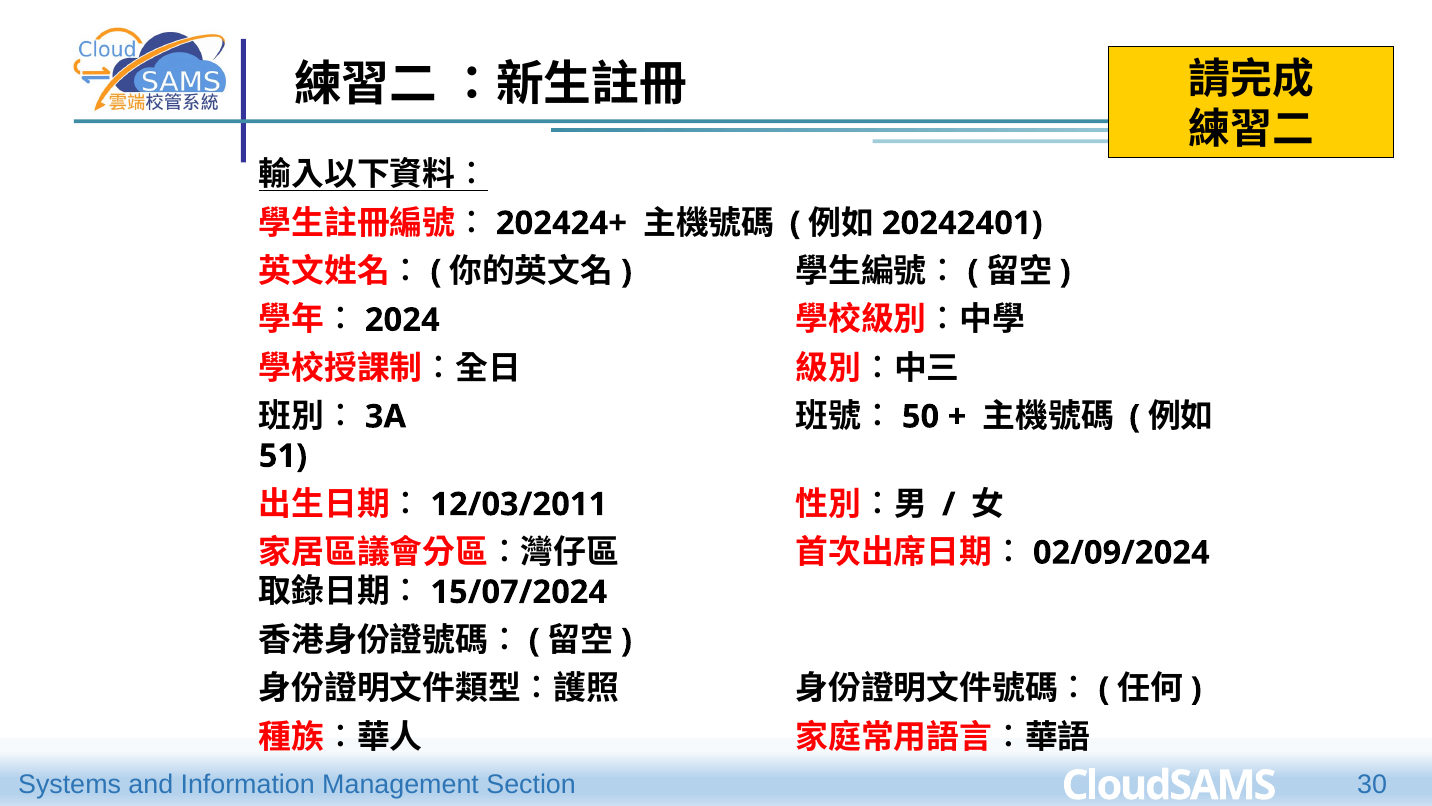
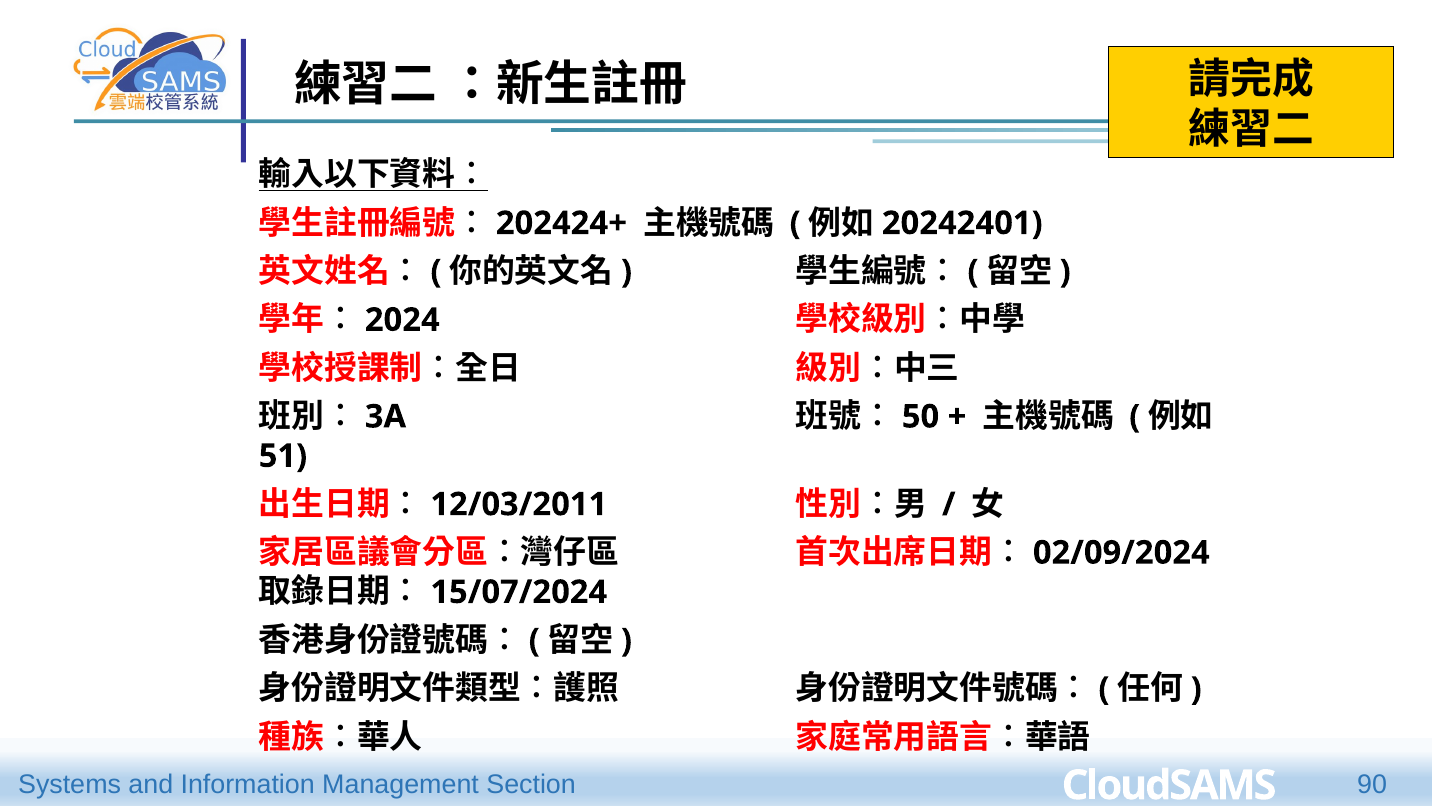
30: 30 -> 90
